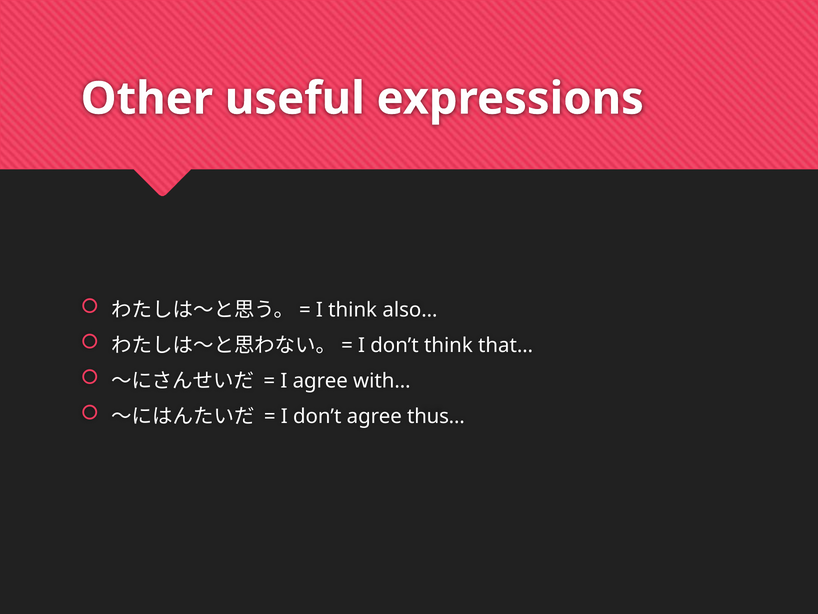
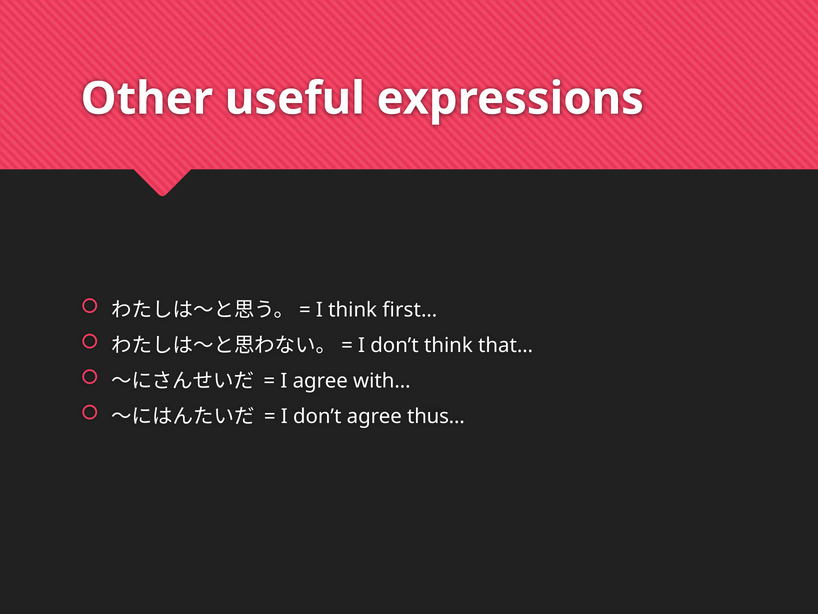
also…: also… -> first…
